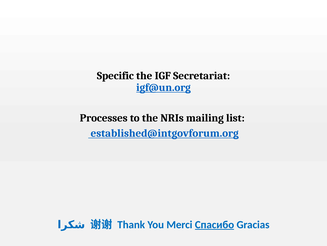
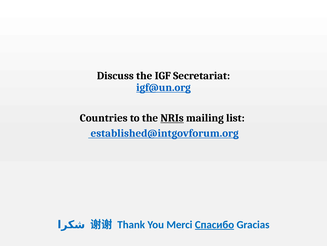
Specific: Specific -> Discuss
Processes: Processes -> Countries
NRIs underline: none -> present
